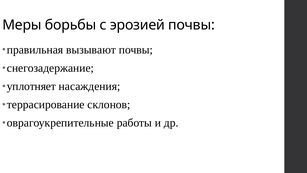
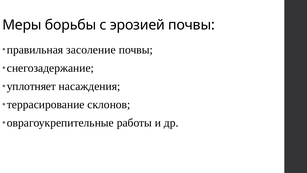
вызывают: вызывают -> засоление
